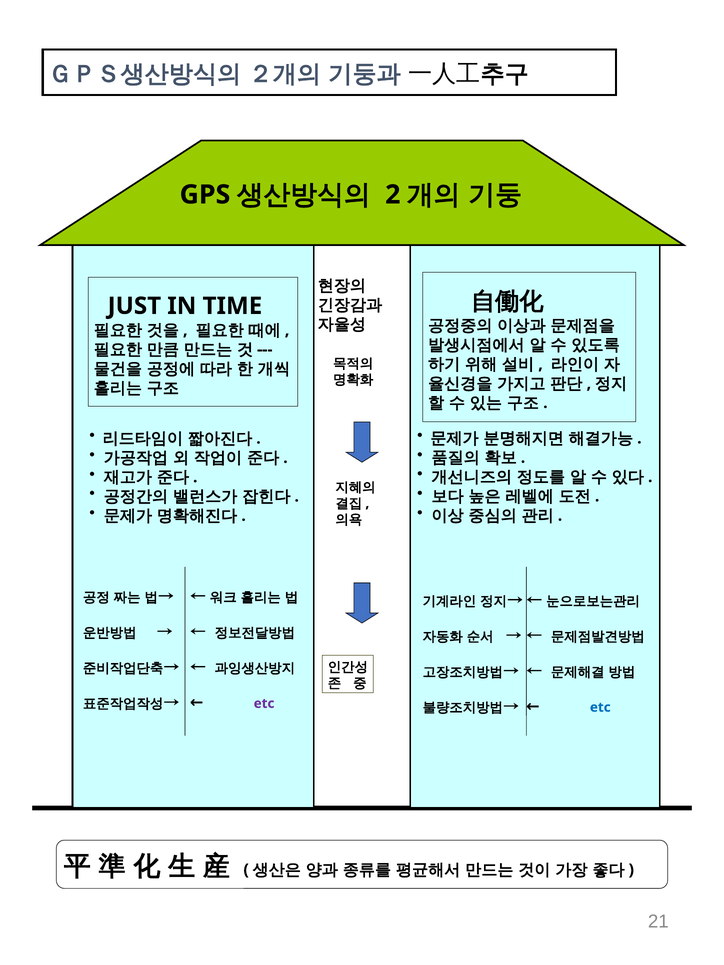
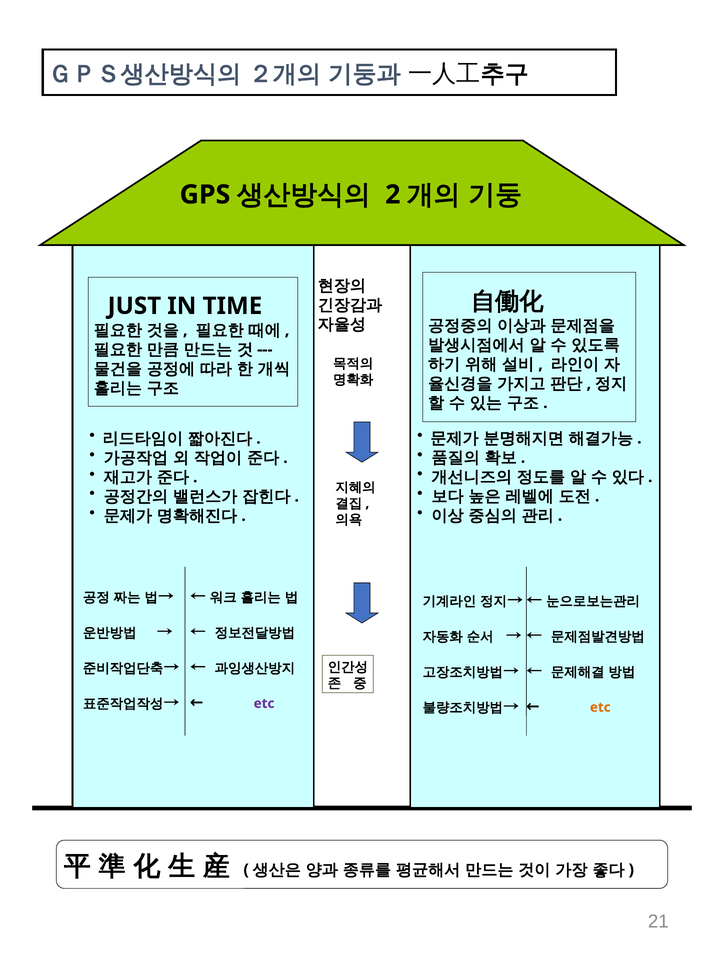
etc at (600, 708) colour: blue -> orange
